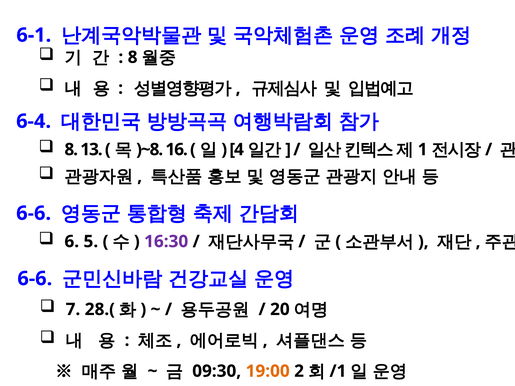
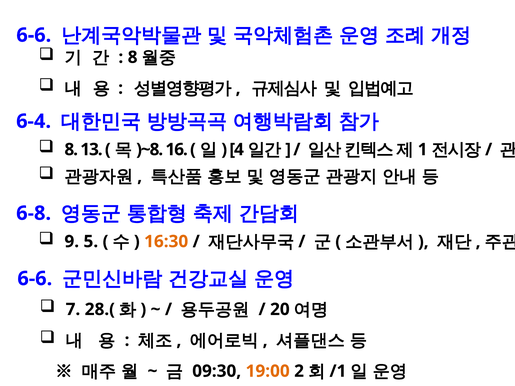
6-1 at (34, 35): 6-1 -> 6-6
6-6 at (34, 213): 6-6 -> 6-8
6: 6 -> 9
16:30 colour: purple -> orange
